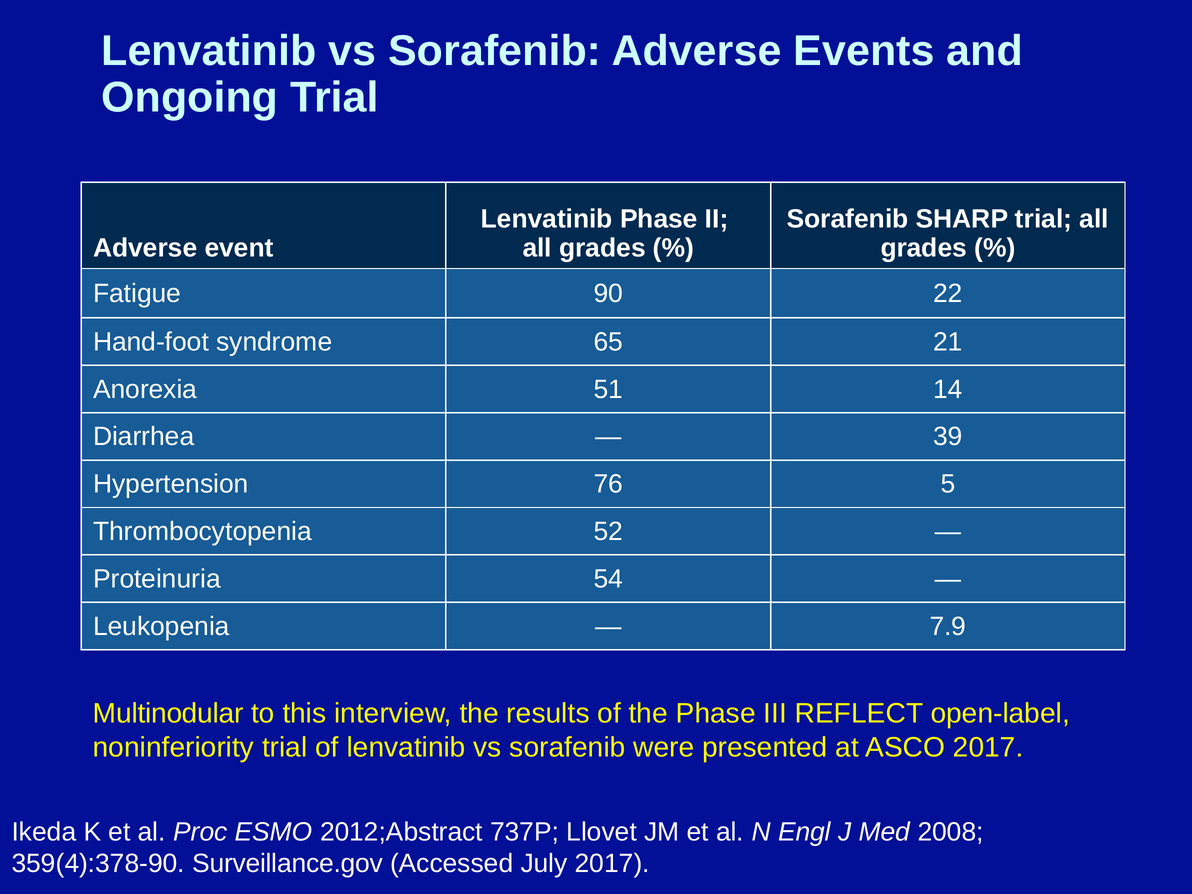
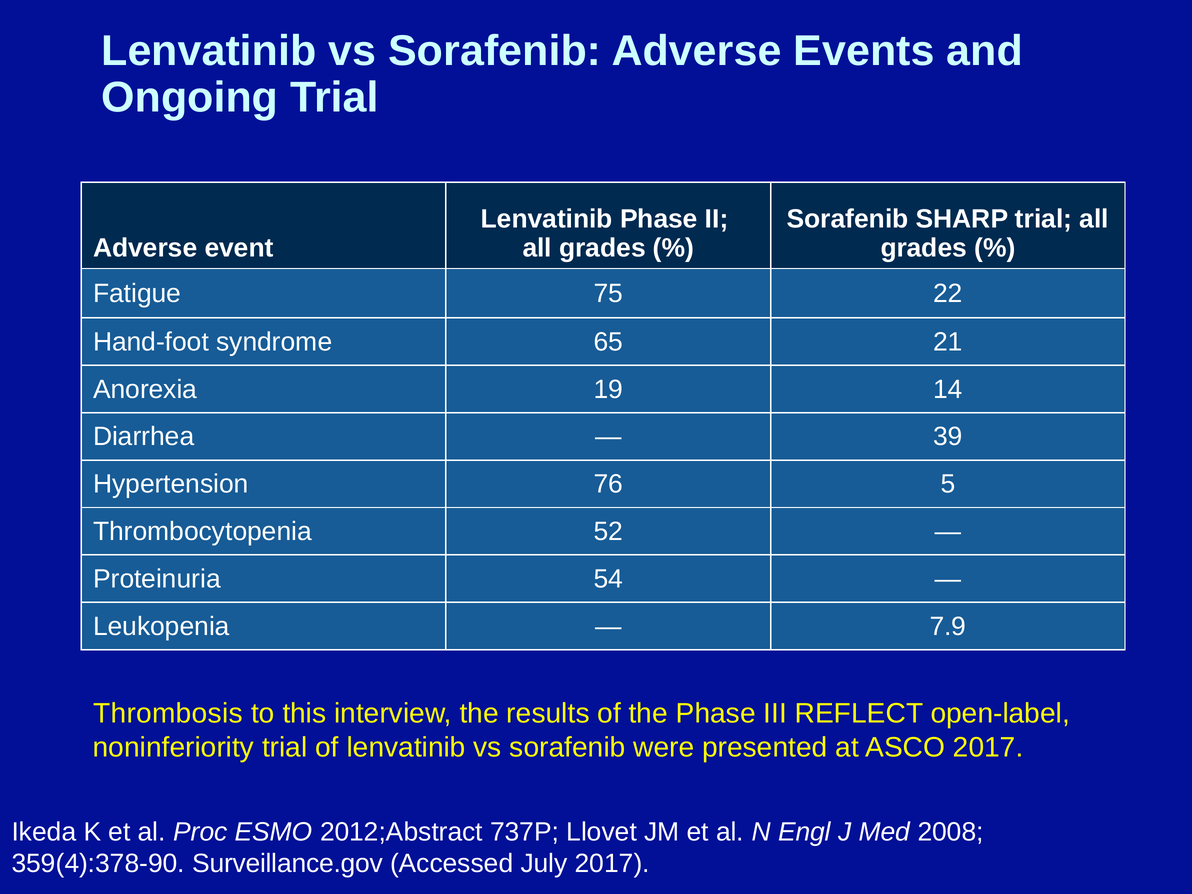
90: 90 -> 75
51: 51 -> 19
Multinodular: Multinodular -> Thrombosis
